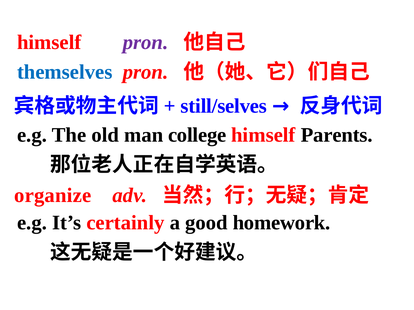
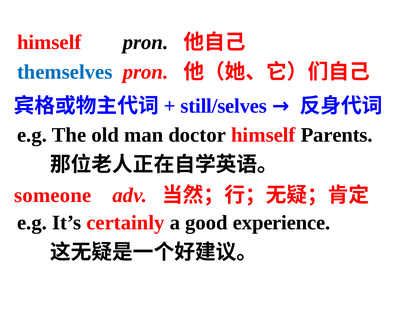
pron at (146, 42) colour: purple -> black
college: college -> doctor
organize: organize -> someone
homework: homework -> experience
